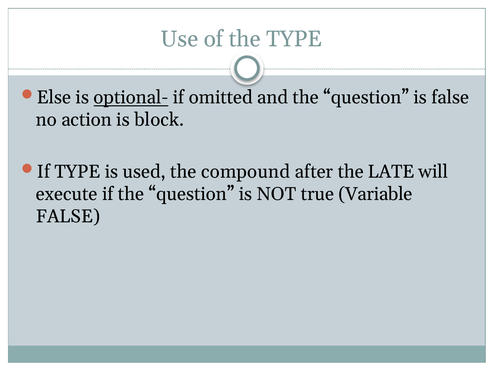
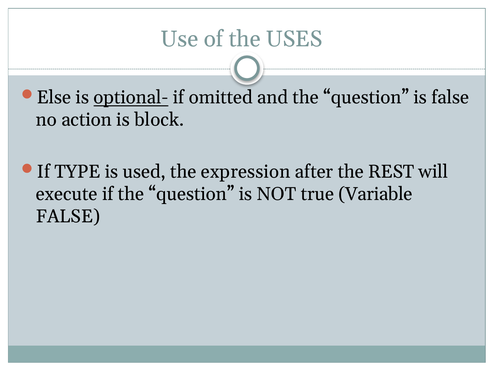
the TYPE: TYPE -> USES
compound: compound -> expression
LATE: LATE -> REST
